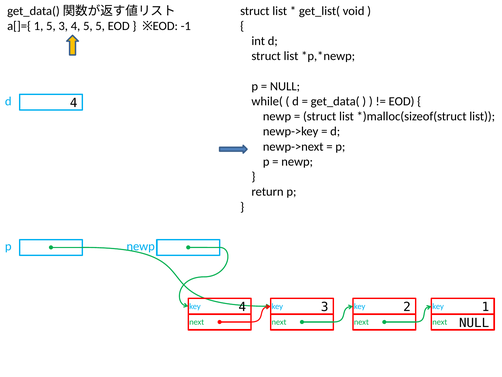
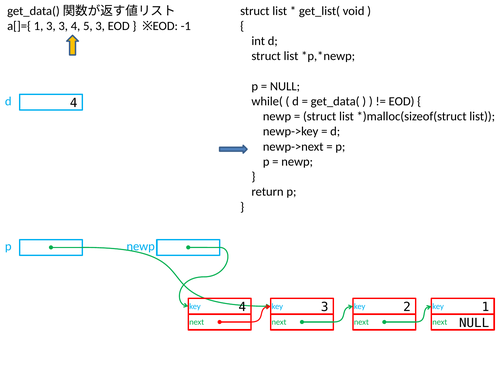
1 5: 5 -> 3
5 5: 5 -> 3
